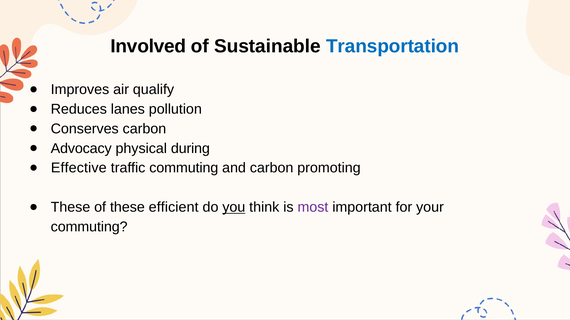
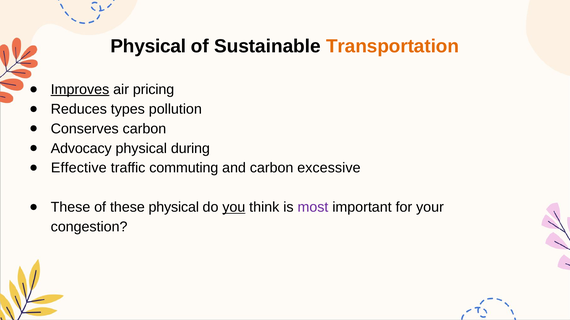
Involved at (148, 46): Involved -> Physical
Transportation colour: blue -> orange
Improves underline: none -> present
qualify: qualify -> pricing
lanes: lanes -> types
promoting: promoting -> excessive
these efficient: efficient -> physical
commuting at (89, 227): commuting -> congestion
